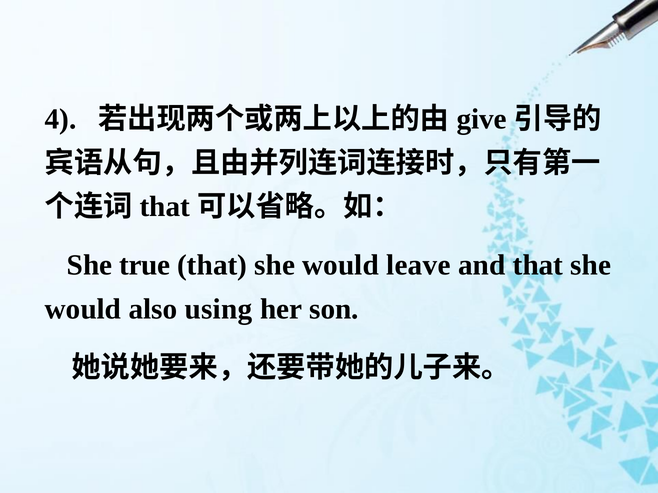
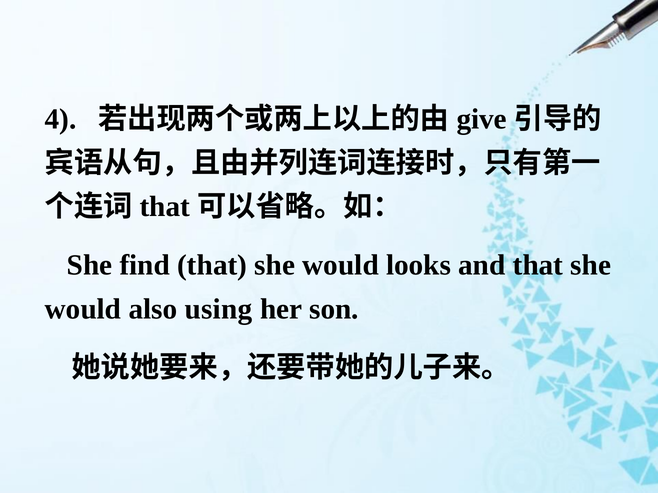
true: true -> find
leave: leave -> looks
